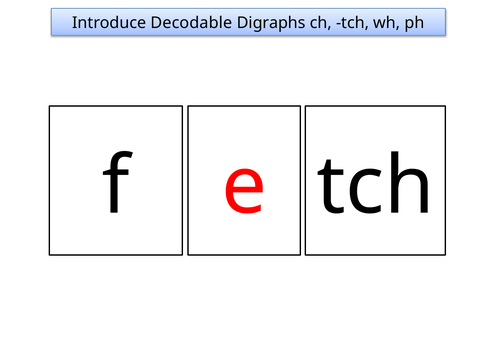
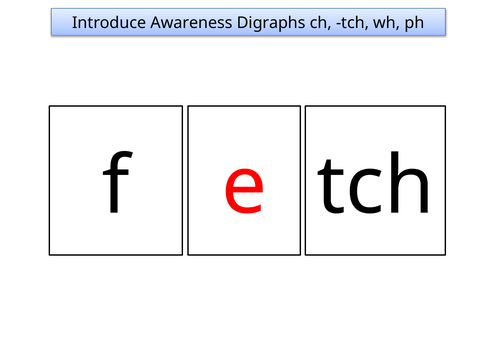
Decodable: Decodable -> Awareness
